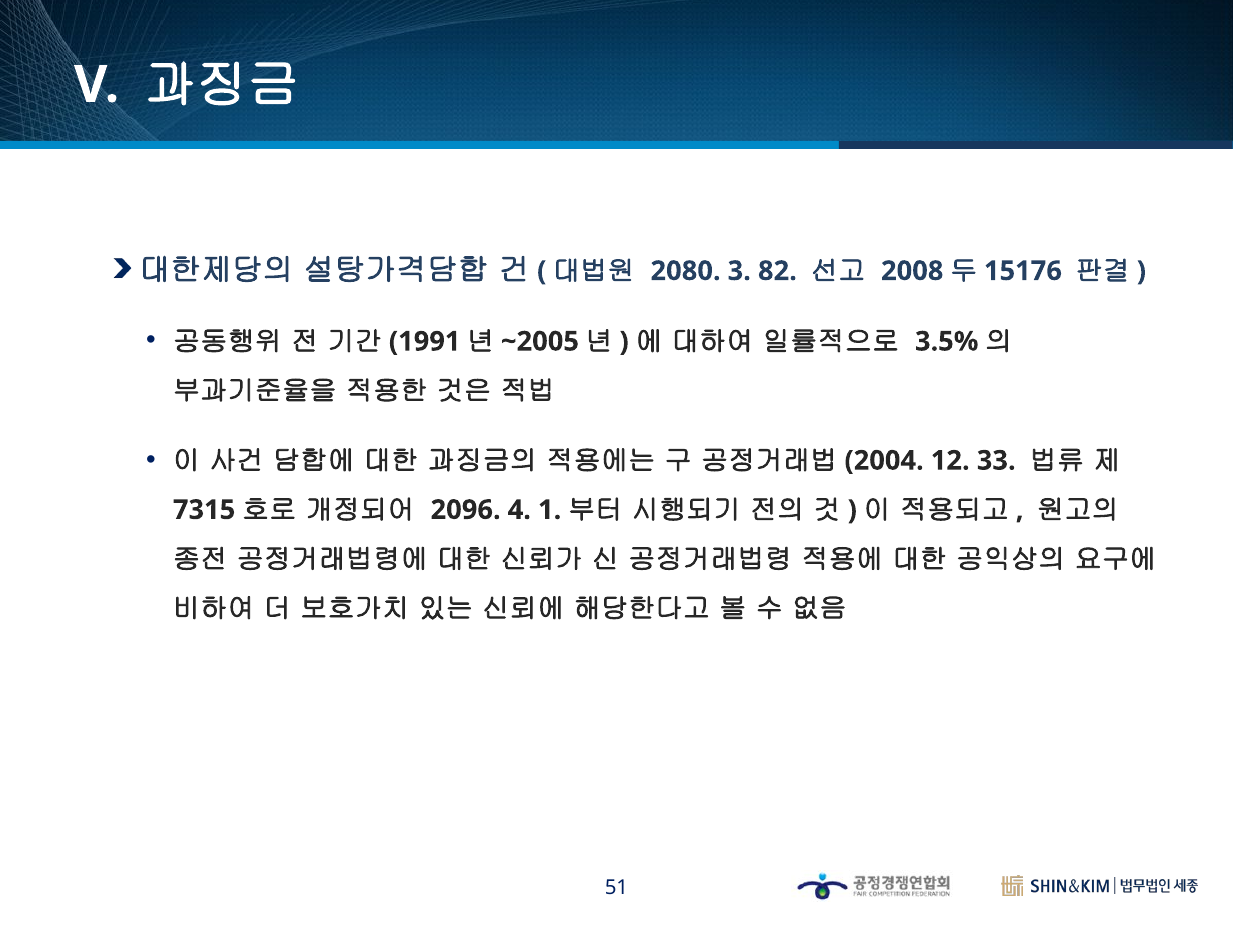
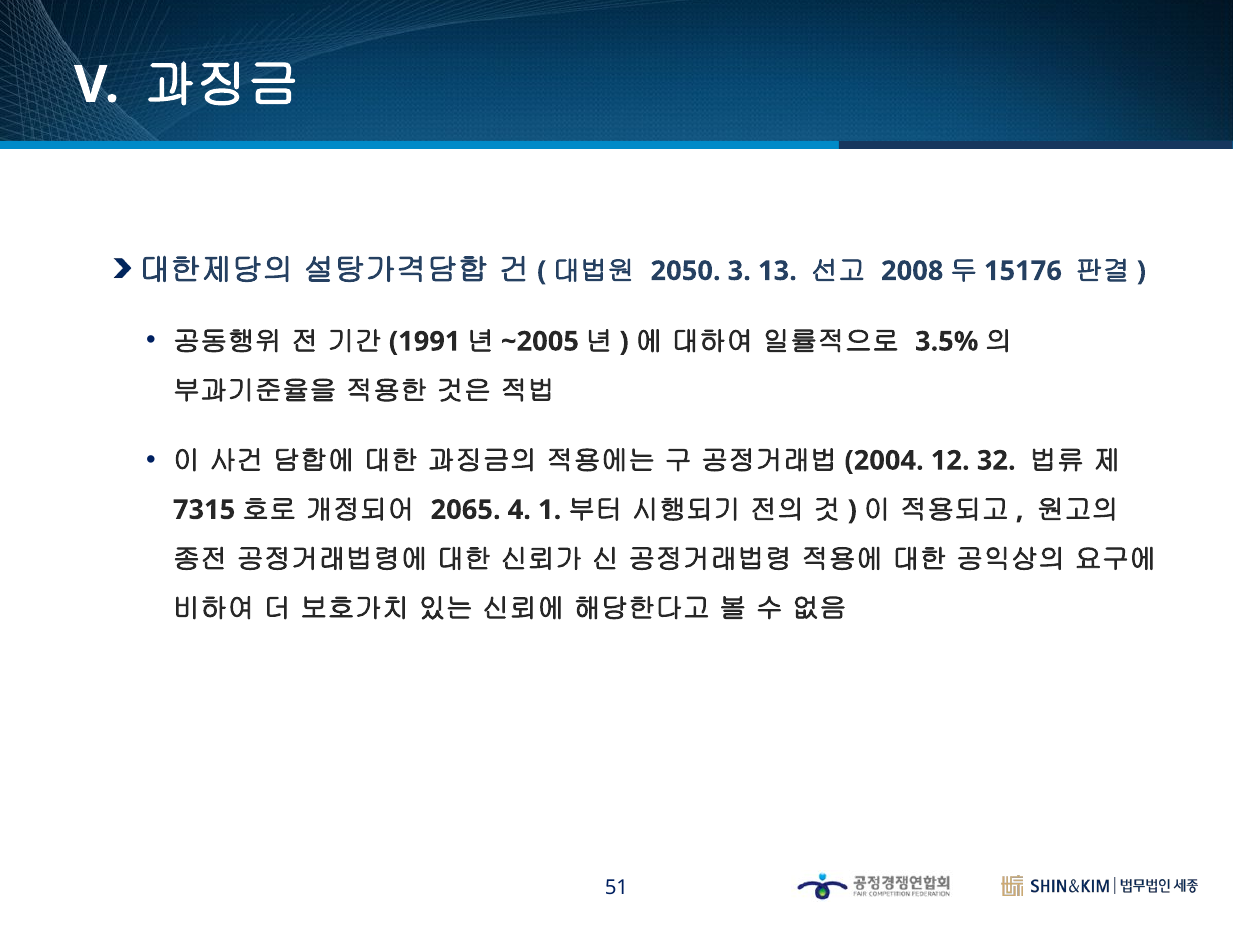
2080: 2080 -> 2050
82: 82 -> 13
33: 33 -> 32
2096: 2096 -> 2065
